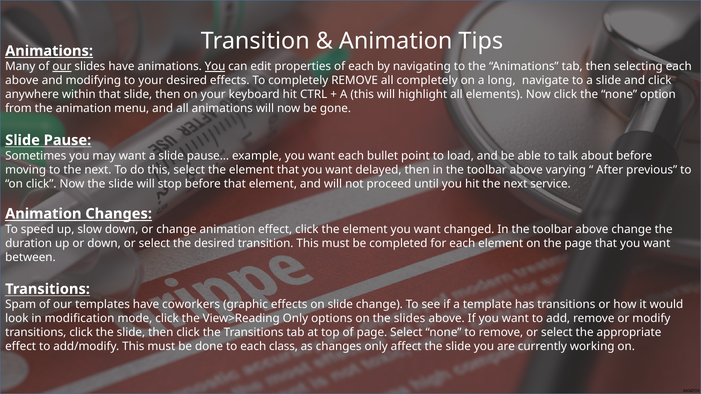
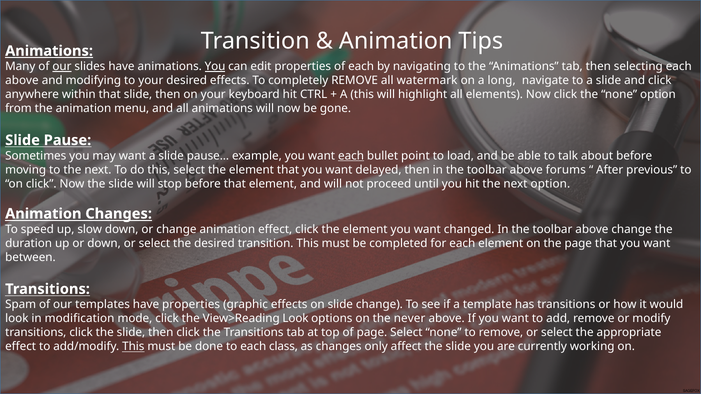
all completely: completely -> watermark
each at (351, 156) underline: none -> present
varying: varying -> forums
next service: service -> option
have coworkers: coworkers -> properties
View>Reading Only: Only -> Look
the slides: slides -> never
This at (133, 347) underline: none -> present
